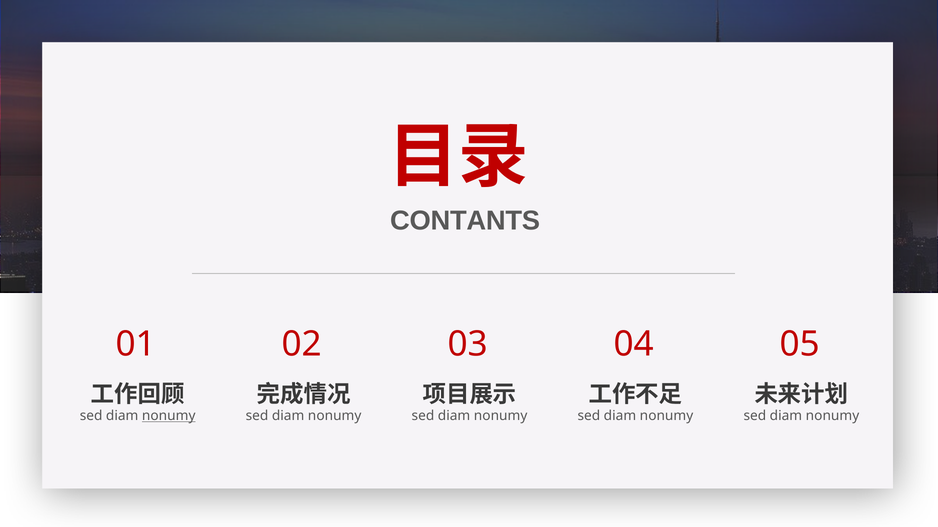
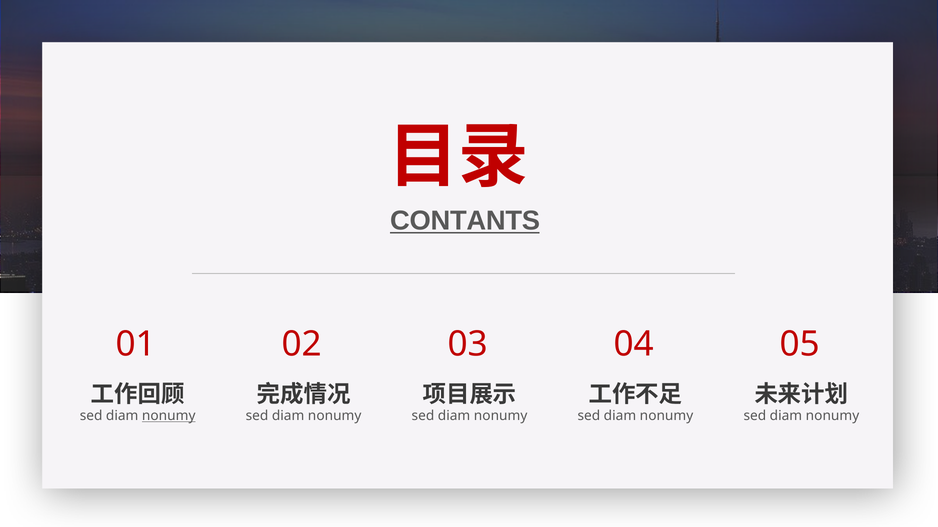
CONTANTS underline: none -> present
